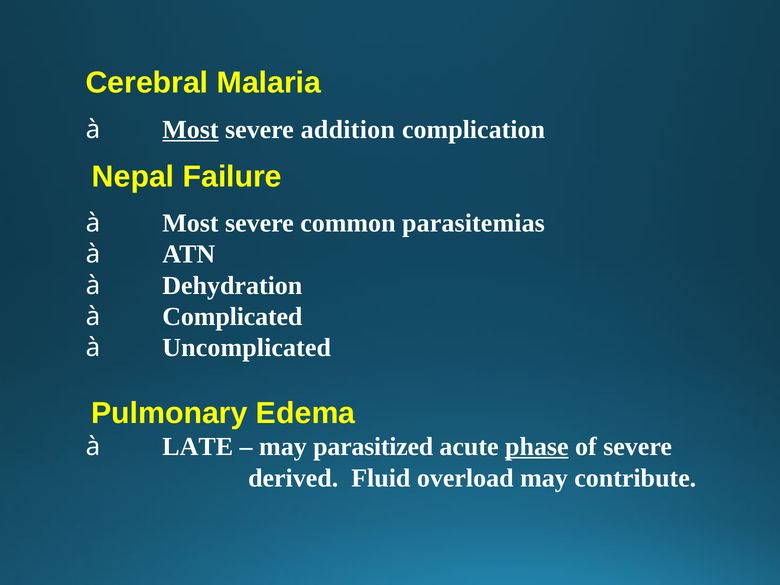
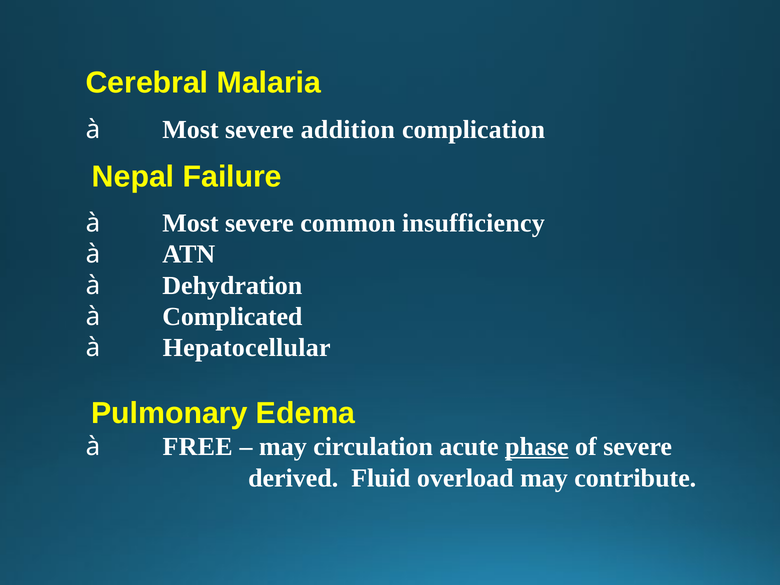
Most at (190, 129) underline: present -> none
parasitemias: parasitemias -> insufficiency
Uncomplicated: Uncomplicated -> Hepatocellular
LATE: LATE -> FREE
parasitized: parasitized -> circulation
